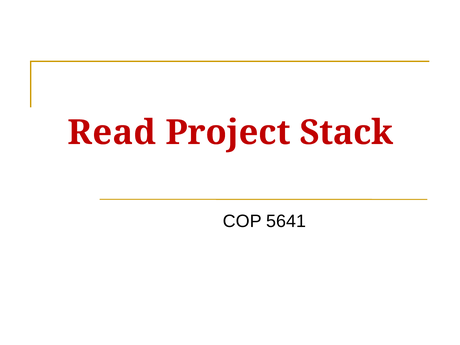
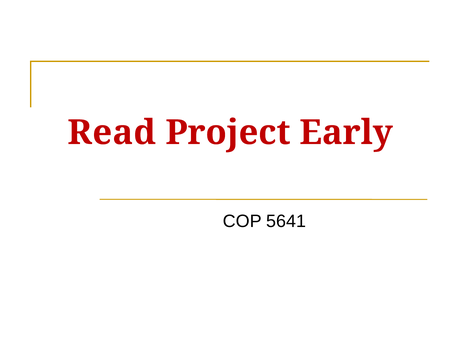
Stack: Stack -> Early
